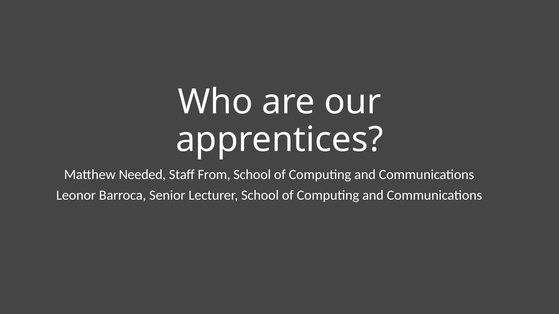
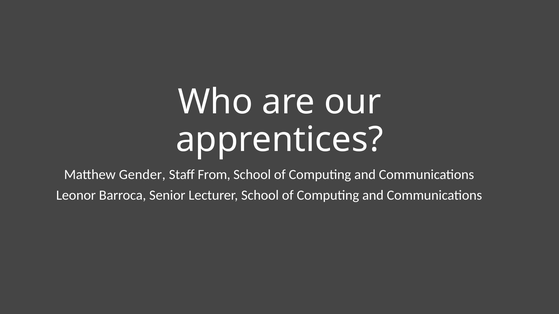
Needed: Needed -> Gender
